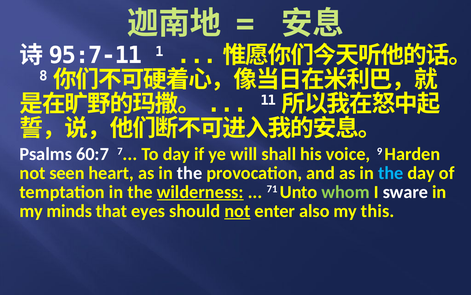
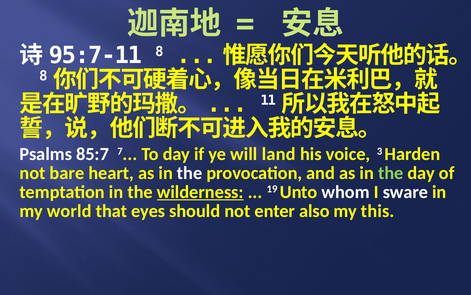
1 at (159, 51): 1 -> 8
60:7: 60:7 -> 85:7
shall: shall -> land
9: 9 -> 3
seen: seen -> bare
the at (391, 173) colour: light blue -> light green
71: 71 -> 19
whom colour: light green -> white
minds: minds -> world
not at (237, 211) underline: present -> none
